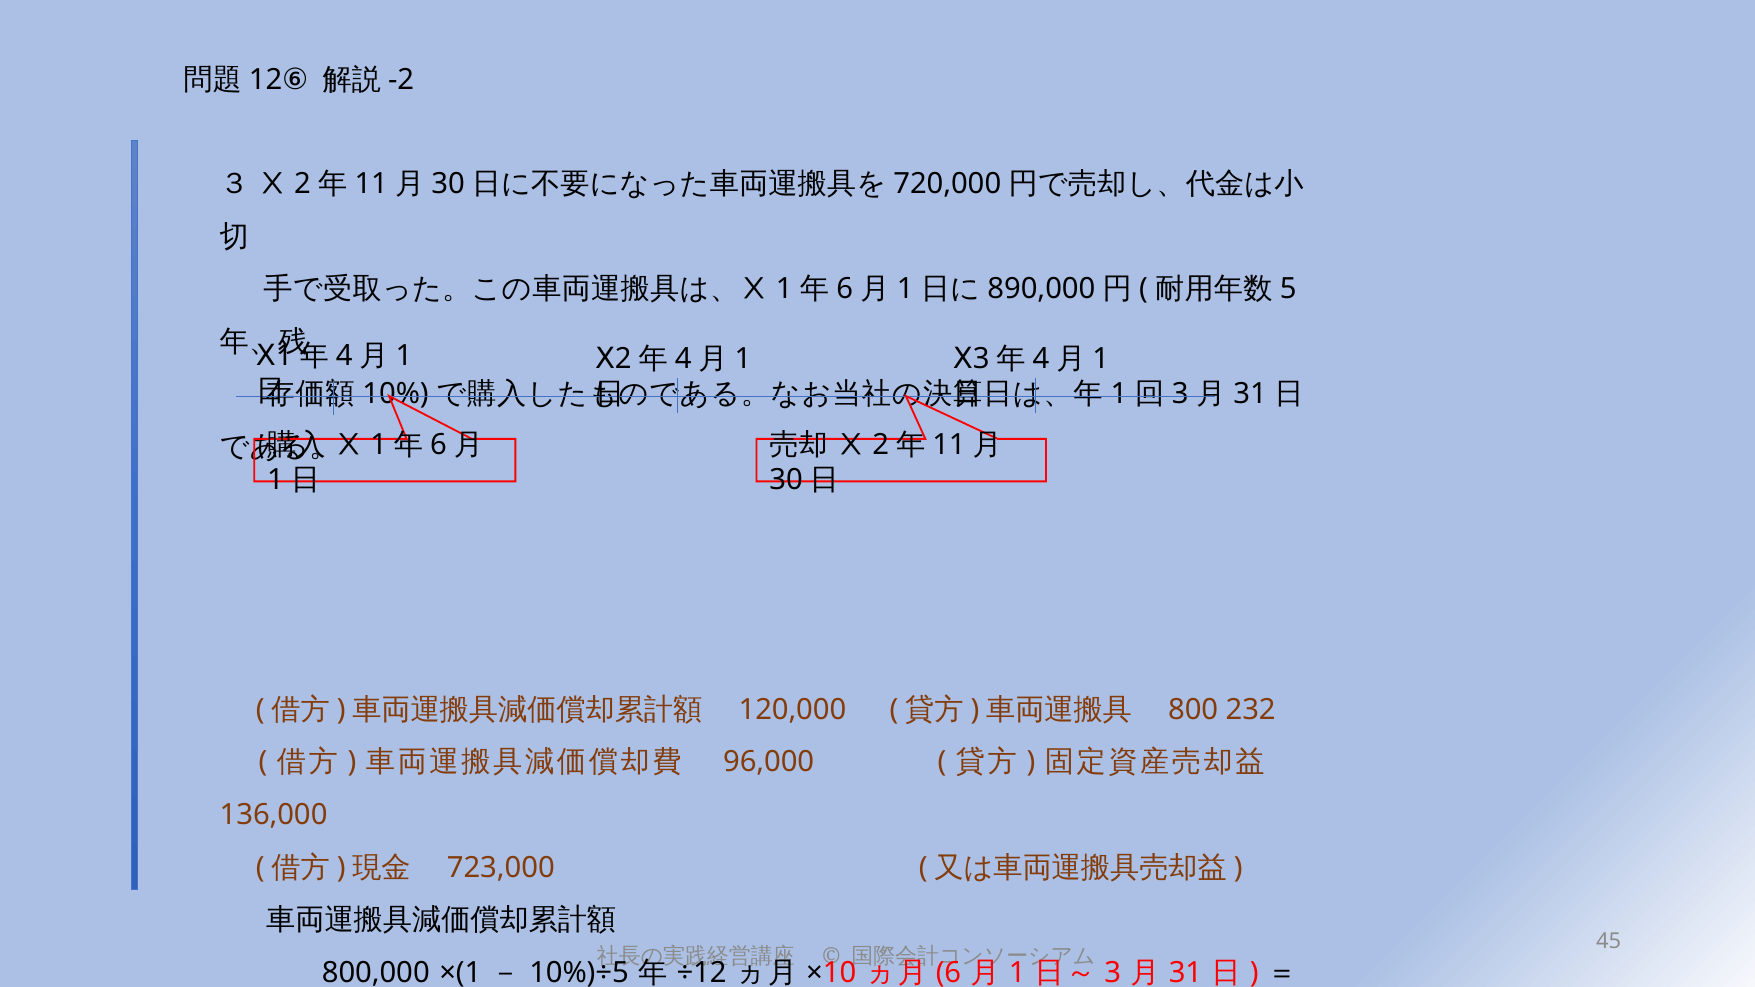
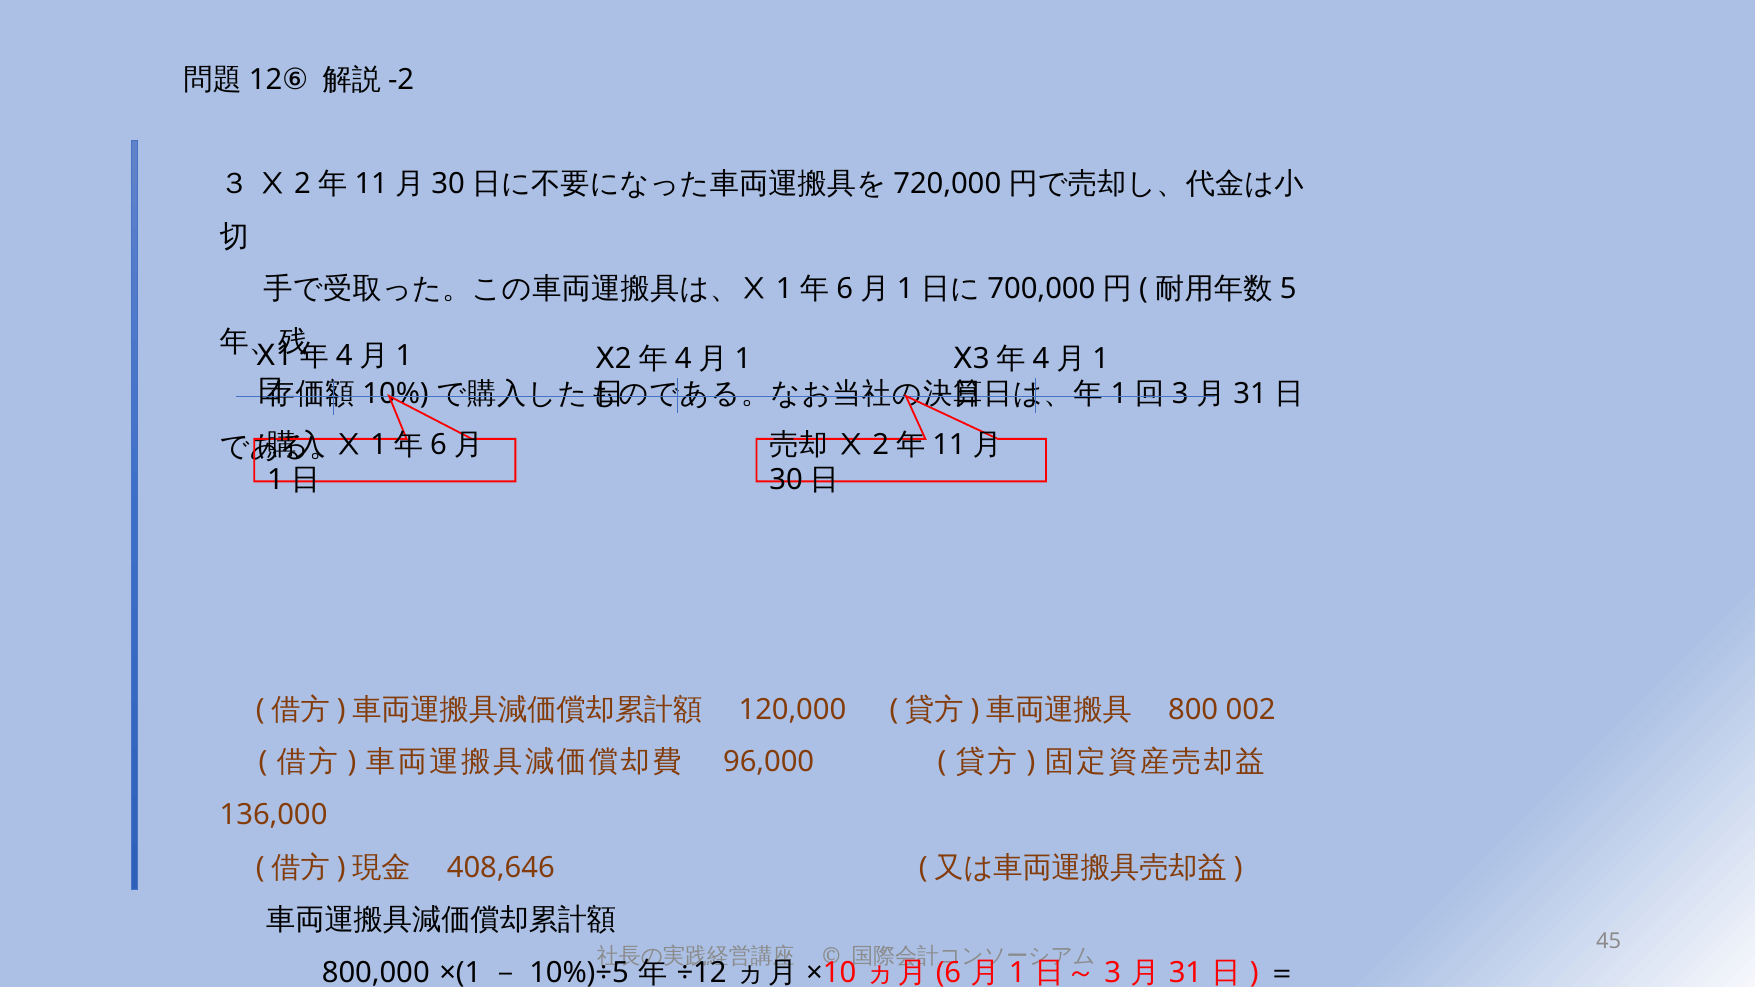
890,000: 890,000 -> 700,000
232: 232 -> 002
723,000: 723,000 -> 408,646
